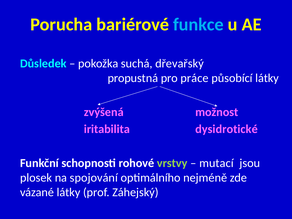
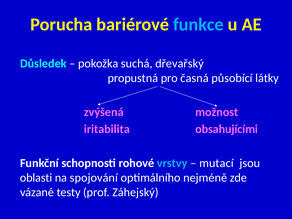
práce: práce -> časná
dysidrotické: dysidrotické -> obsahujícími
vrstvy colour: light green -> light blue
plosek: plosek -> oblasti
vázané látky: látky -> testy
